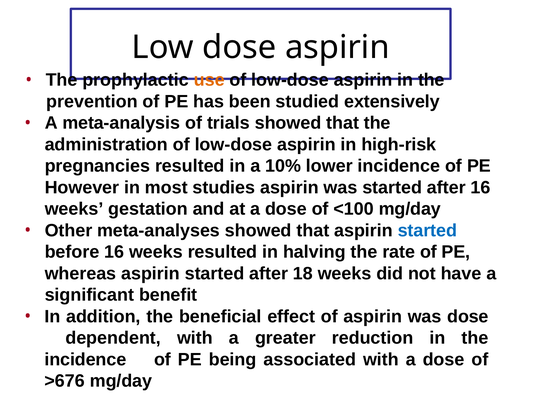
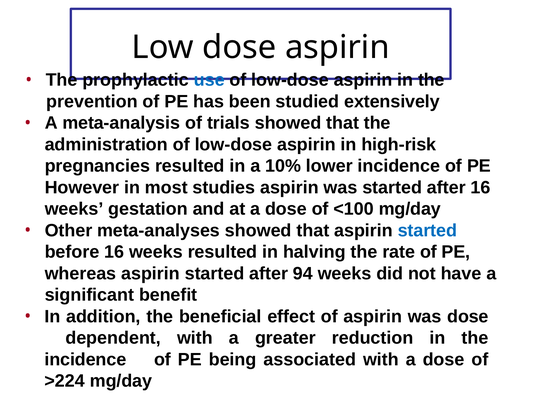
use colour: orange -> blue
18: 18 -> 94
>676: >676 -> >224
